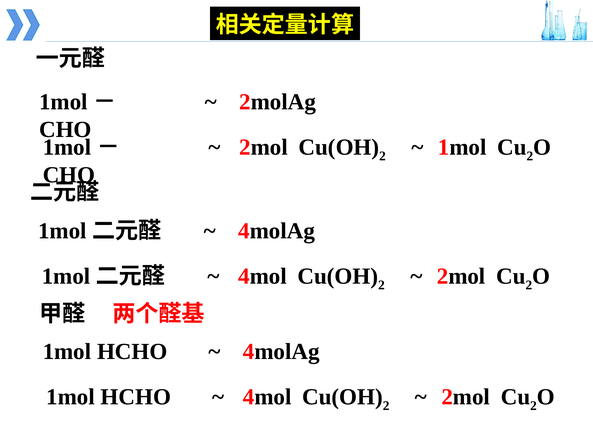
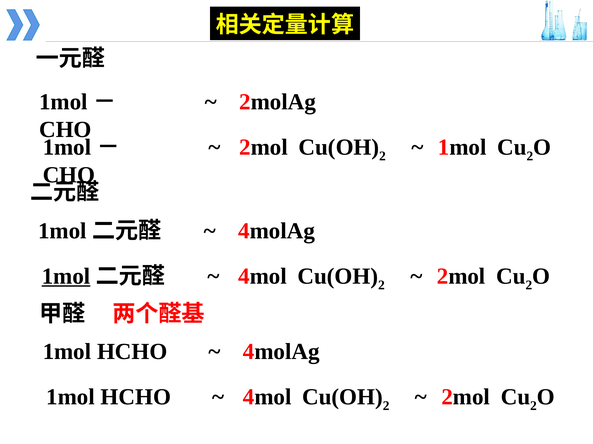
1mol at (66, 277) underline: none -> present
